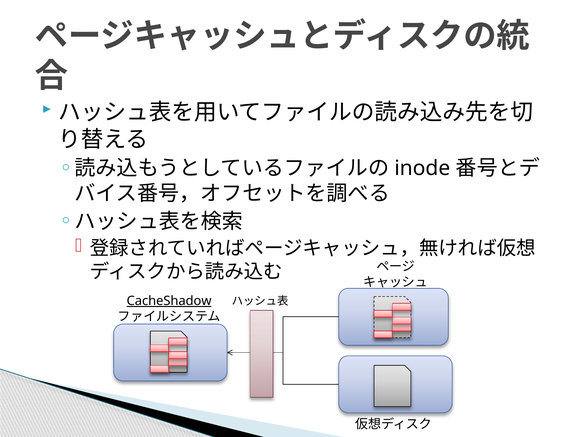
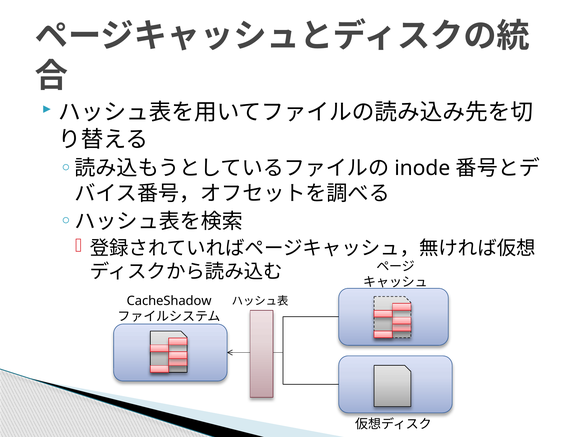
CacheShadow underline: present -> none
